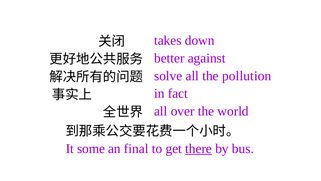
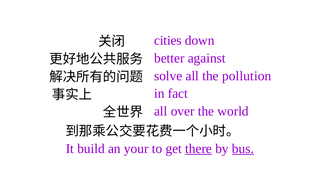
takes: takes -> cities
some: some -> build
final: final -> your
bus underline: none -> present
